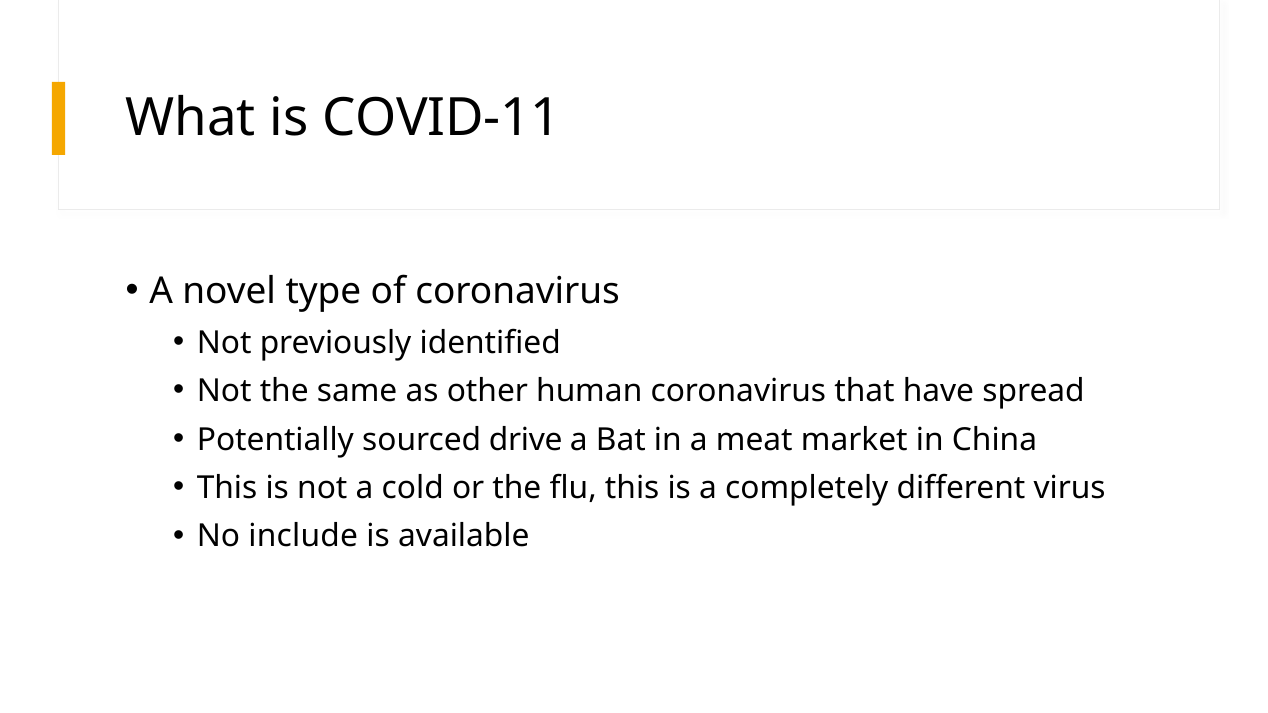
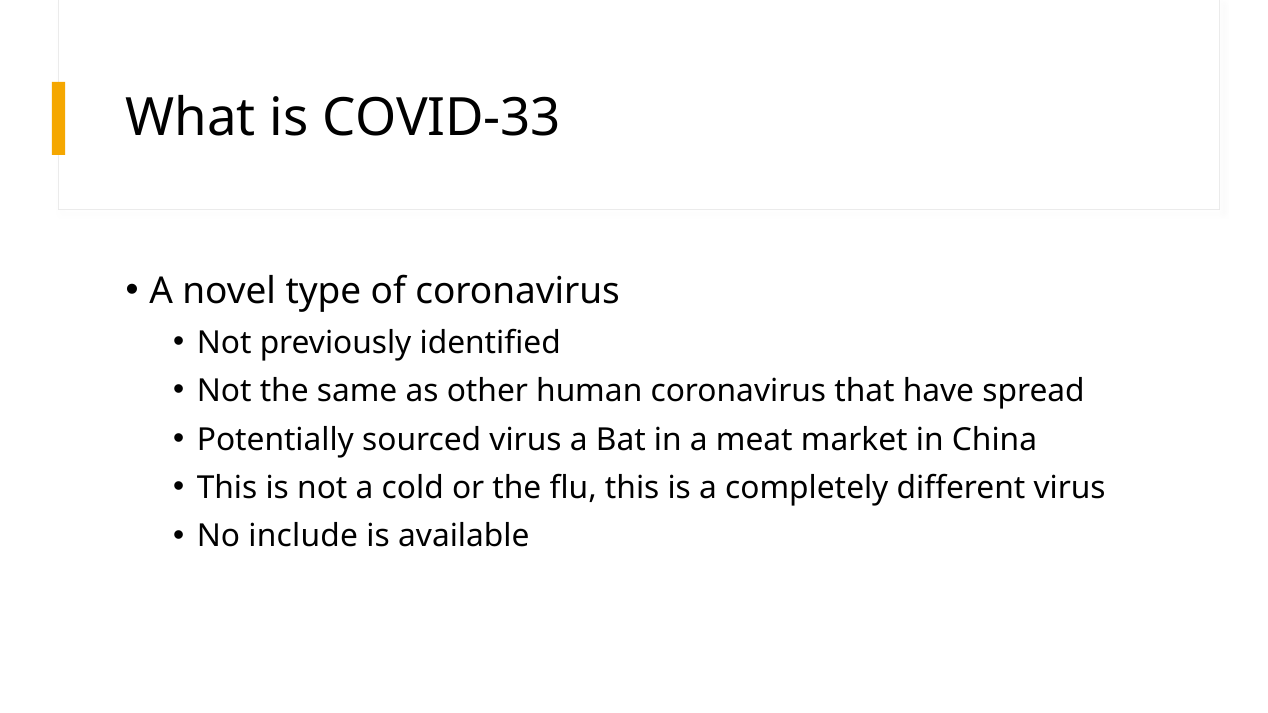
COVID-11: COVID-11 -> COVID-33
sourced drive: drive -> virus
